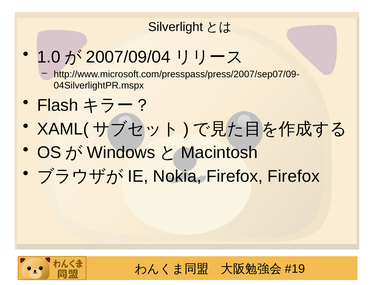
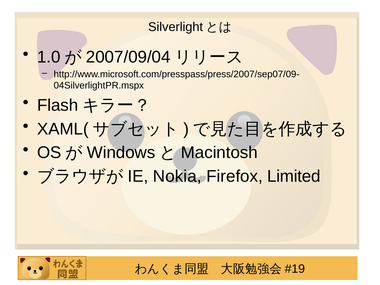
Firefox Firefox: Firefox -> Limited
